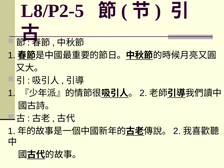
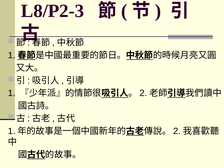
L8/P2-5: L8/P2-5 -> L8/P2-3
